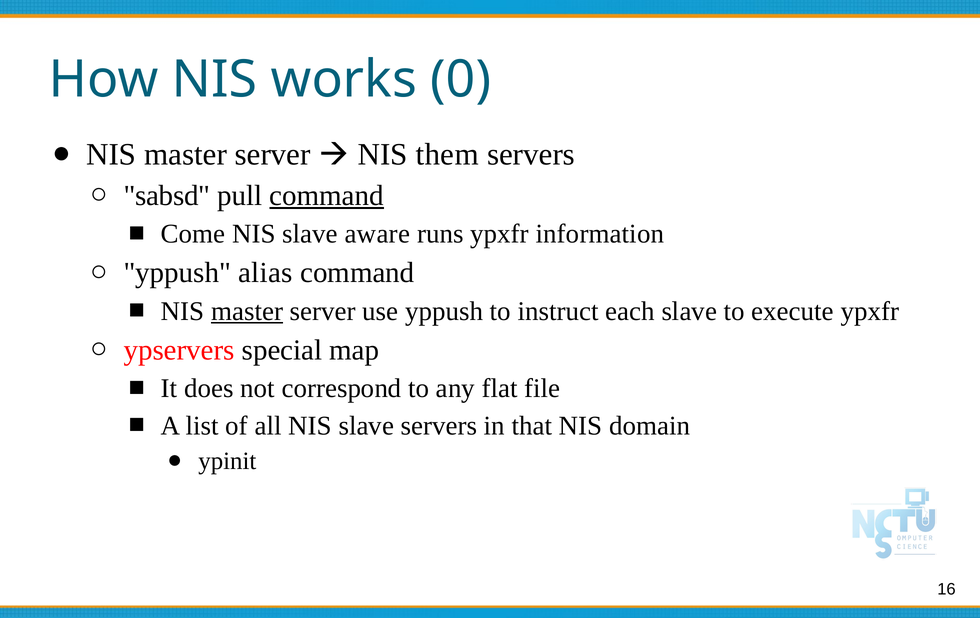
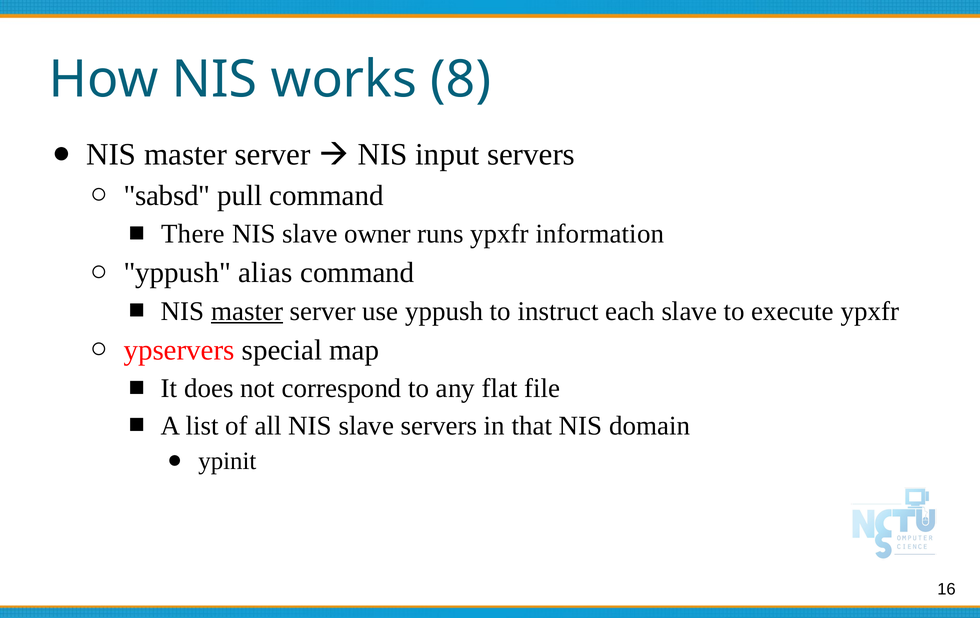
0: 0 -> 8
them: them -> input
command at (327, 195) underline: present -> none
Come: Come -> There
aware: aware -> owner
